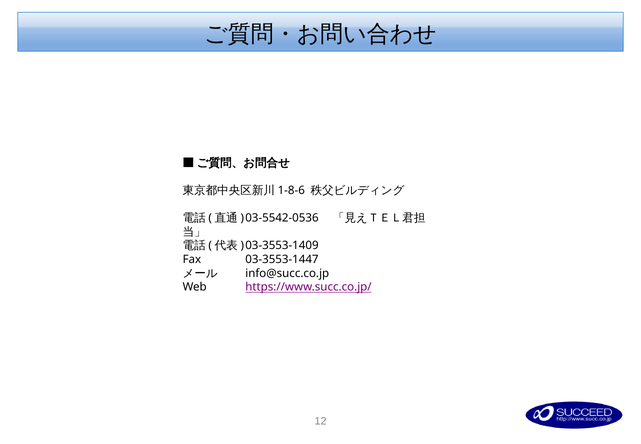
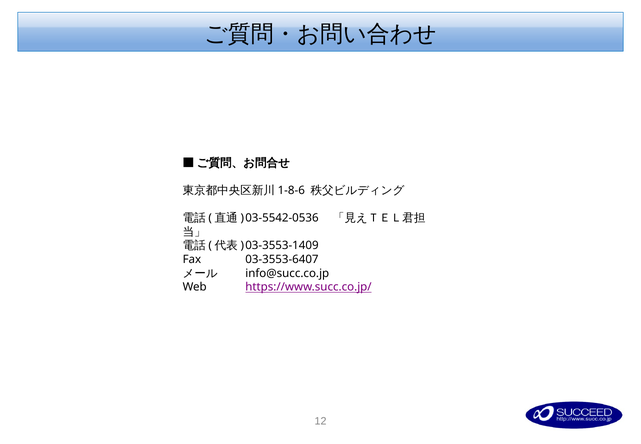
03-3553-1447: 03-3553-1447 -> 03-3553-6407
